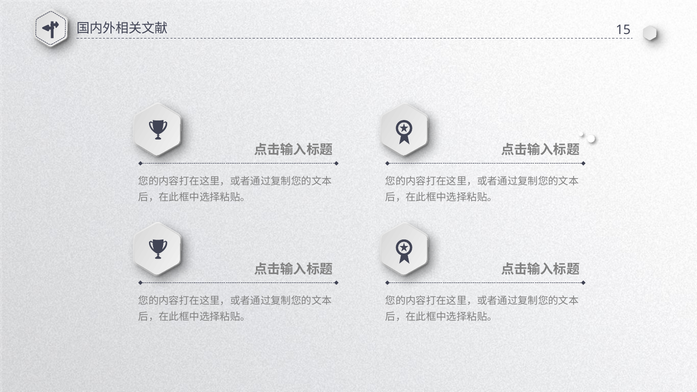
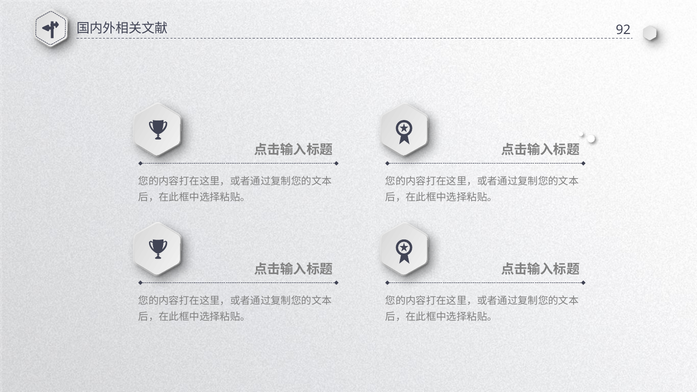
15: 15 -> 92
